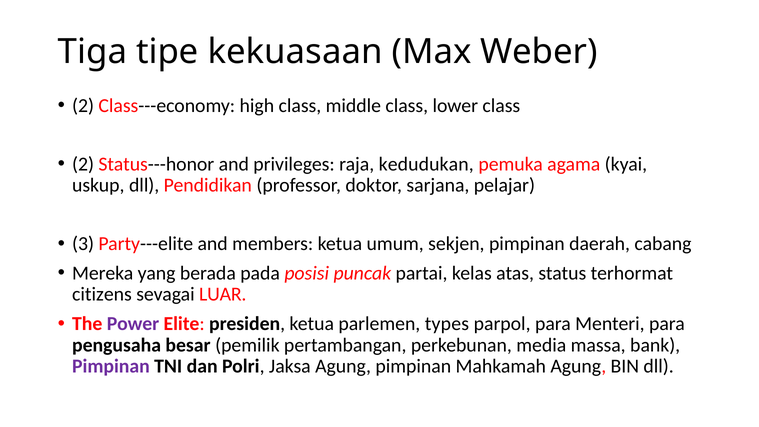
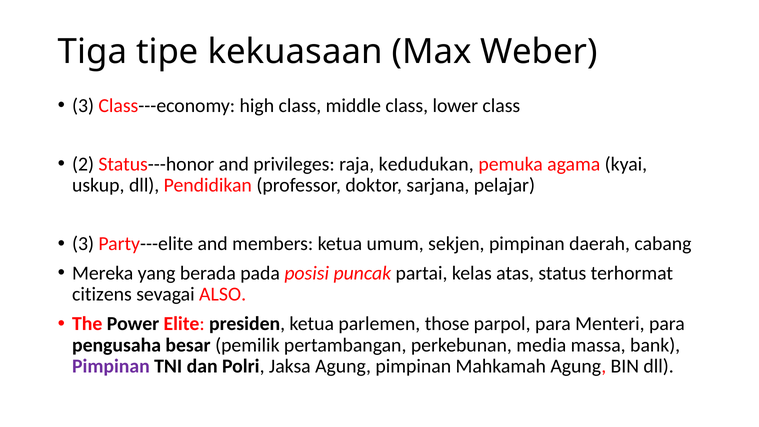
2 at (83, 105): 2 -> 3
LUAR: LUAR -> ALSO
Power colour: purple -> black
types: types -> those
